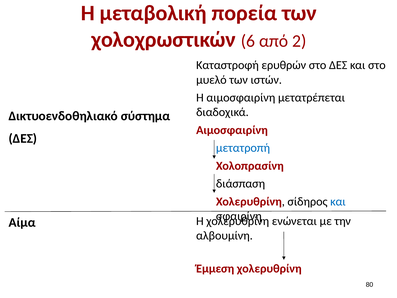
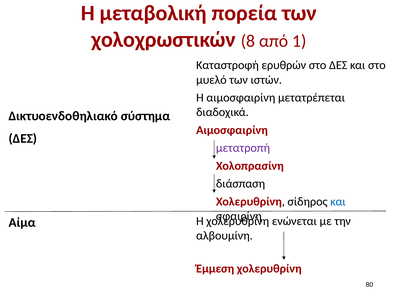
6: 6 -> 8
2: 2 -> 1
μετατροπή colour: blue -> purple
